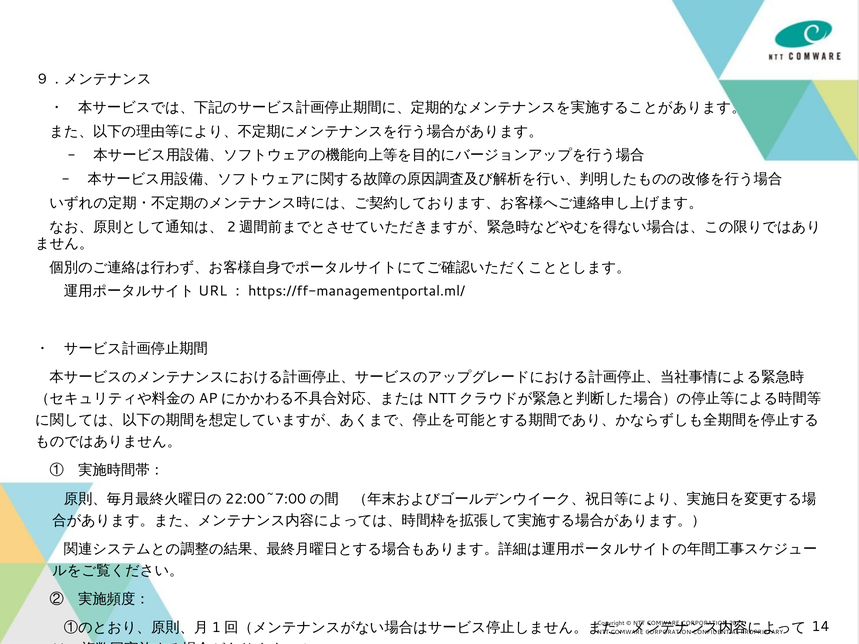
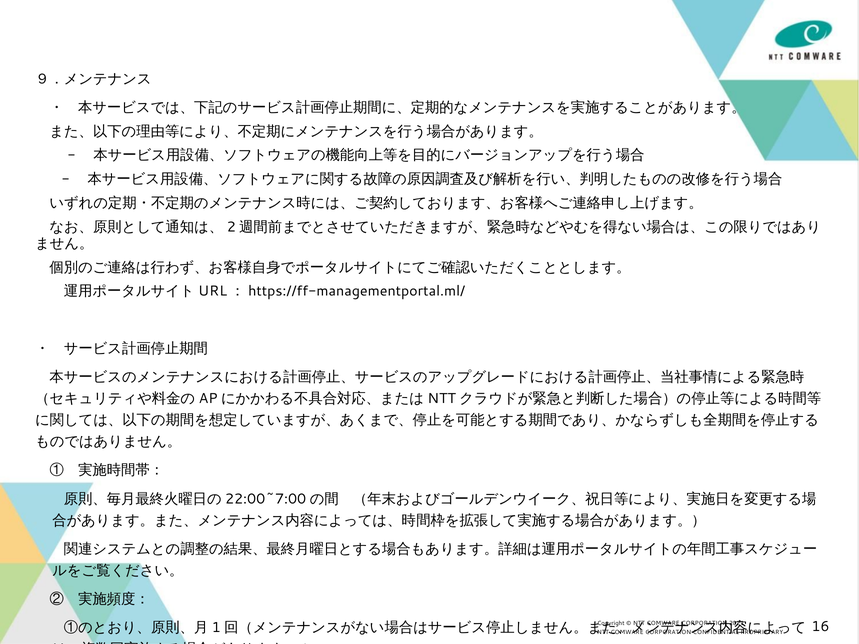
14: 14 -> 16
